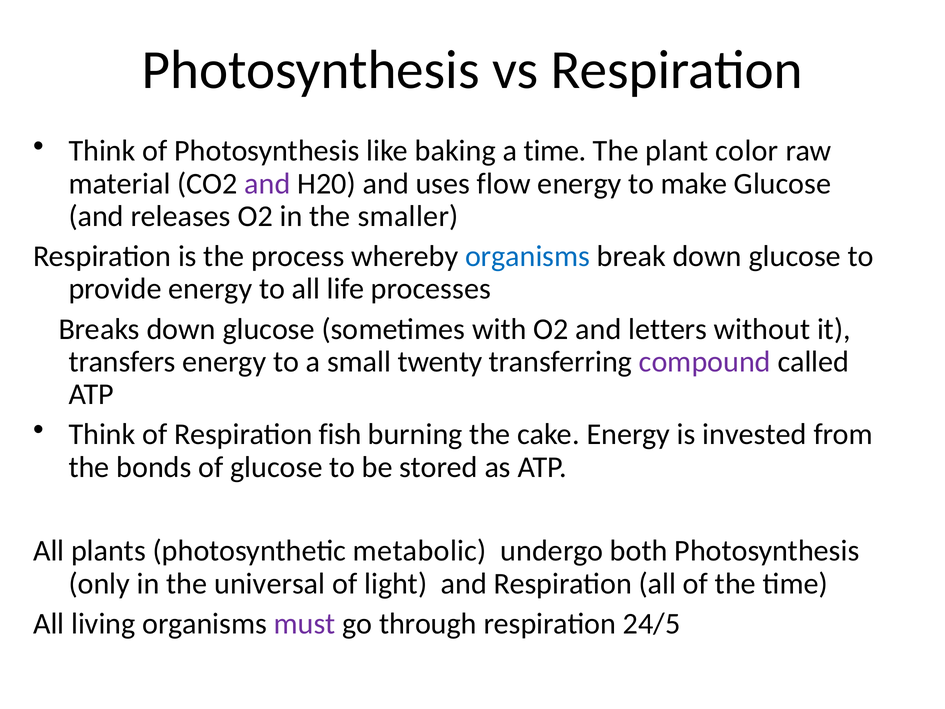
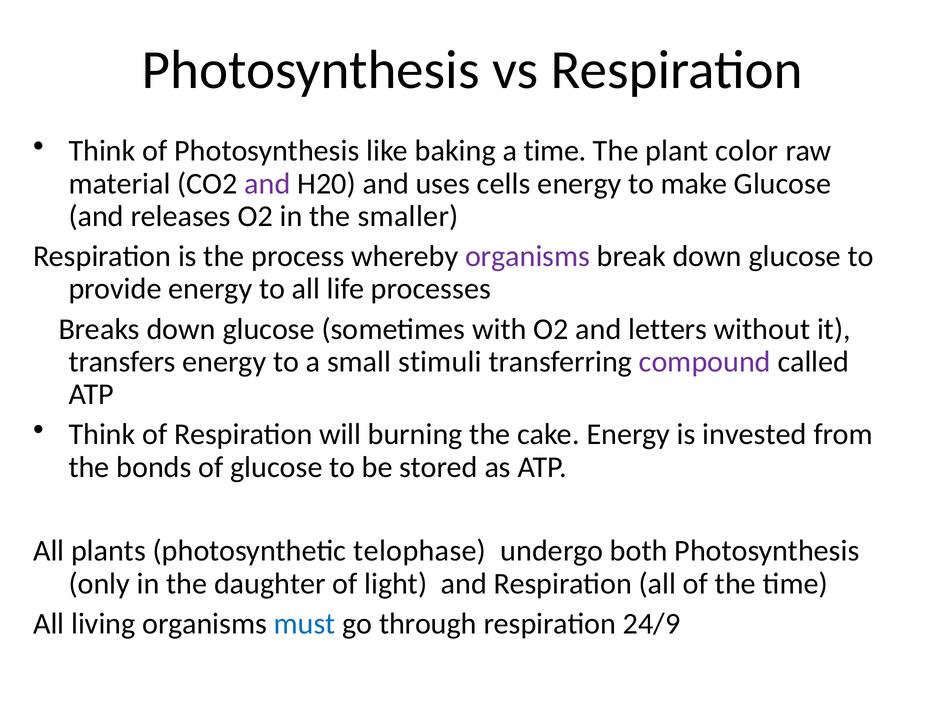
flow: flow -> cells
organisms at (528, 256) colour: blue -> purple
twenty: twenty -> stimuli
fish: fish -> will
metabolic: metabolic -> telophase
universal: universal -> daughter
must colour: purple -> blue
24/5: 24/5 -> 24/9
